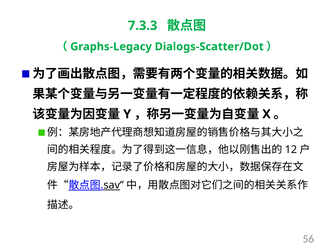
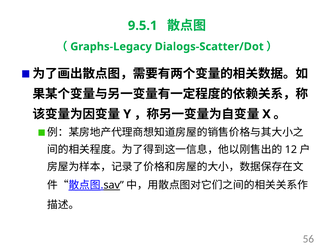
7.3.3: 7.3.3 -> 9.5.1
